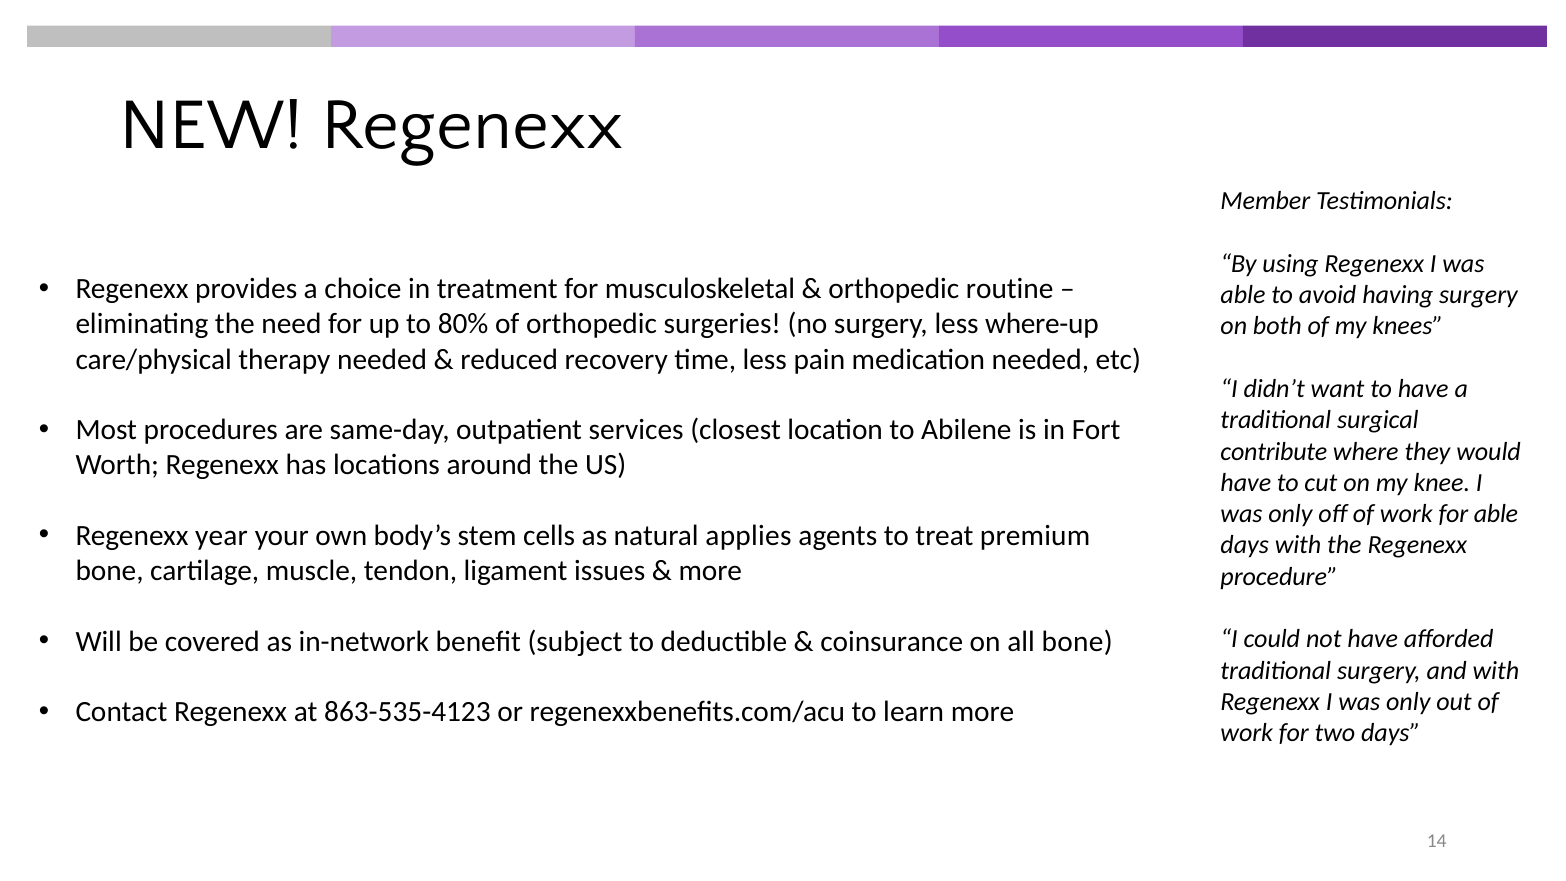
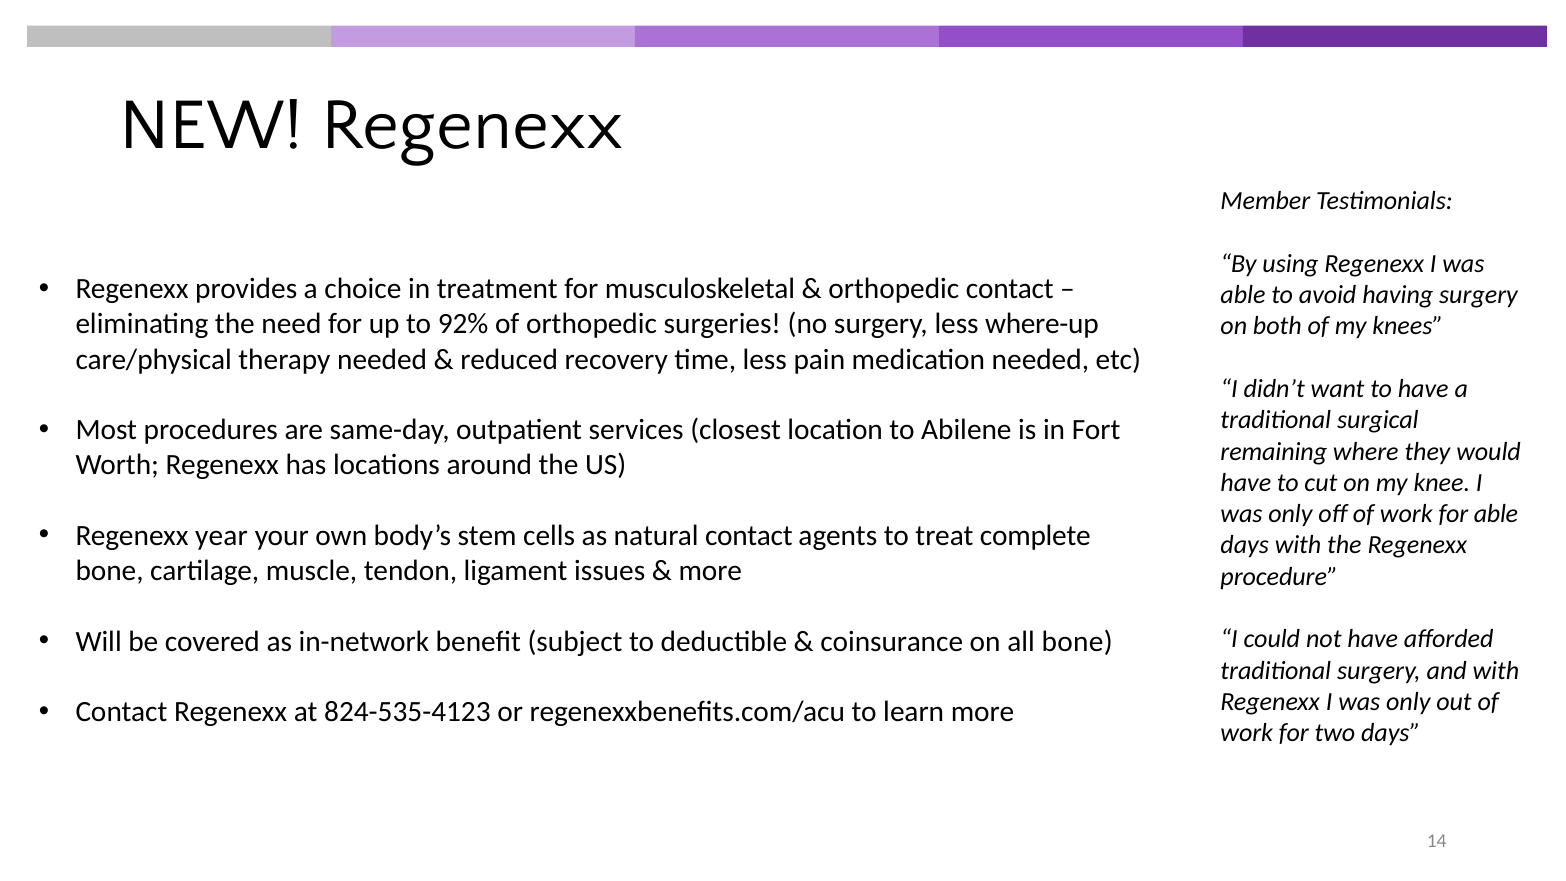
orthopedic routine: routine -> contact
80%: 80% -> 92%
contribute: contribute -> remaining
natural applies: applies -> contact
premium: premium -> complete
863-535-4123: 863-535-4123 -> 824-535-4123
